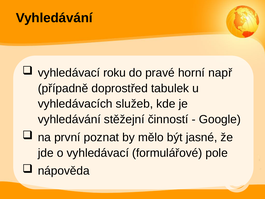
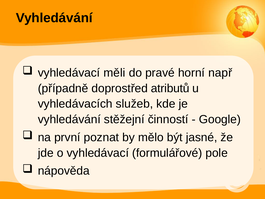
roku: roku -> měli
tabulek: tabulek -> atributů
